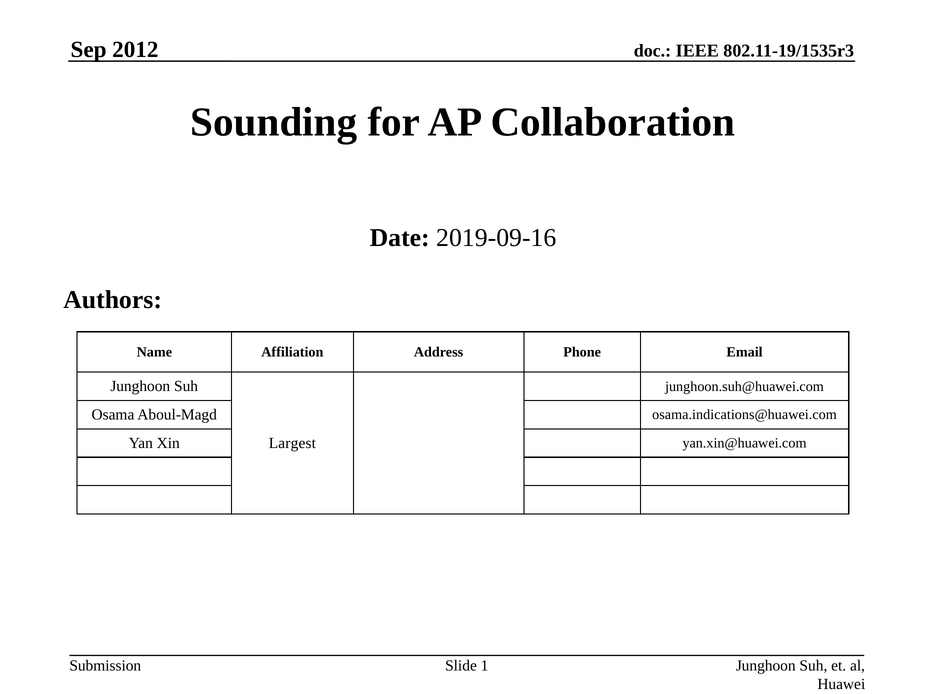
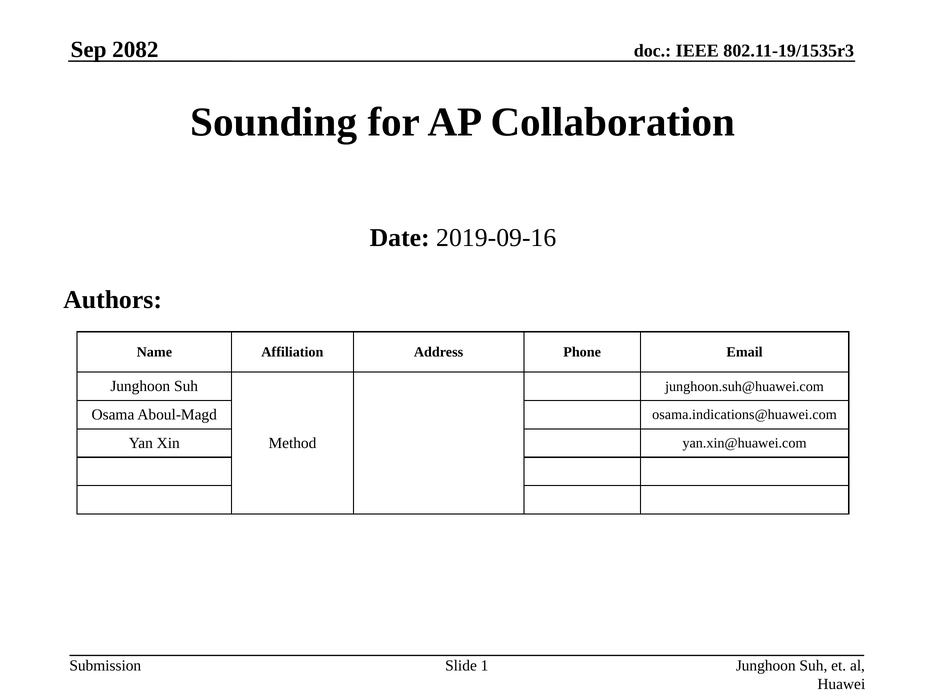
2012: 2012 -> 2082
Largest: Largest -> Method
